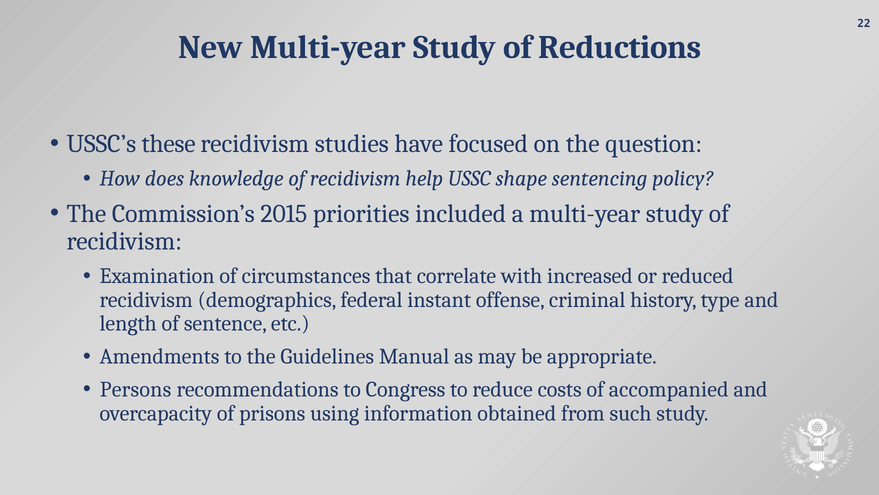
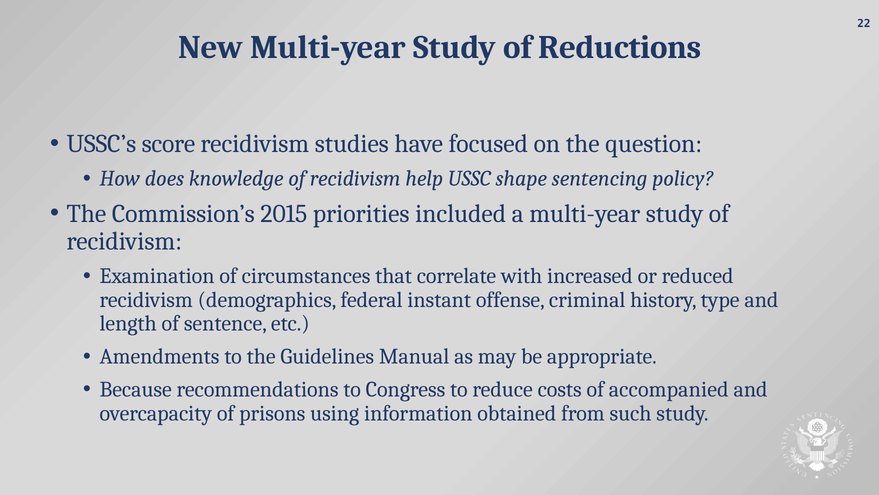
these: these -> score
Persons: Persons -> Because
